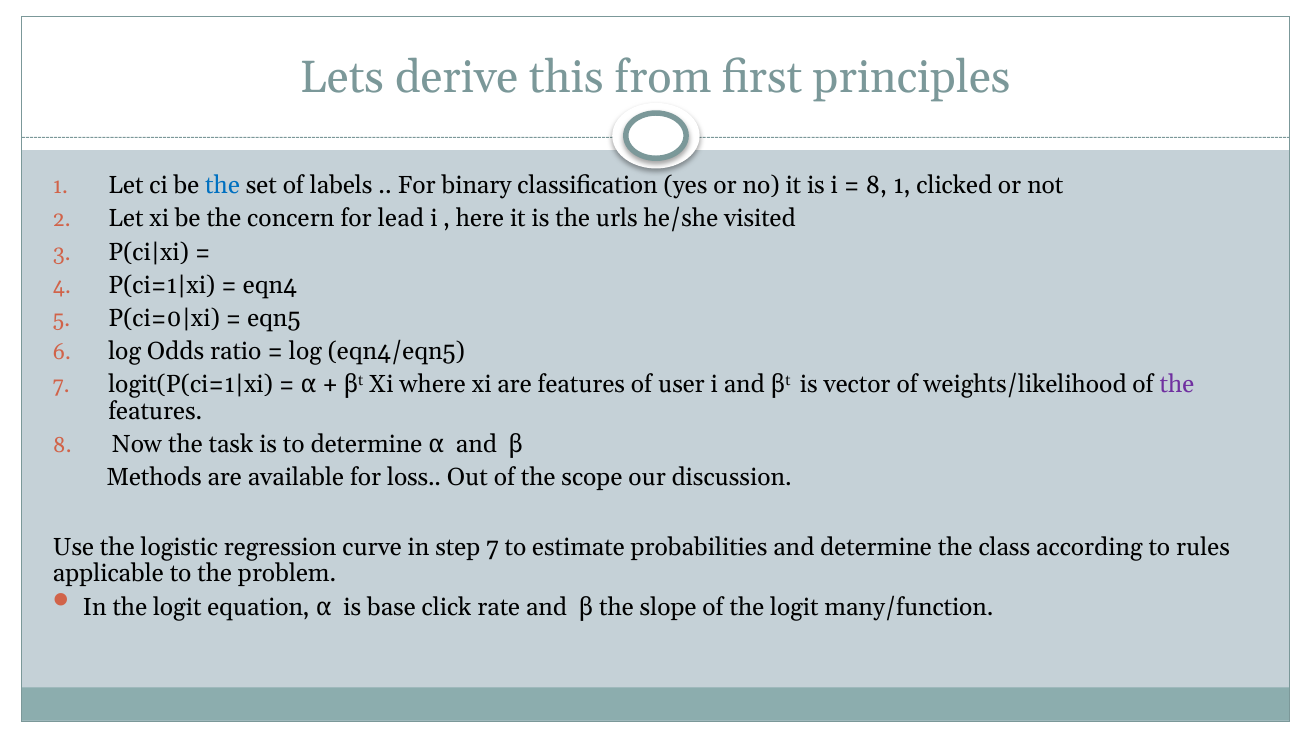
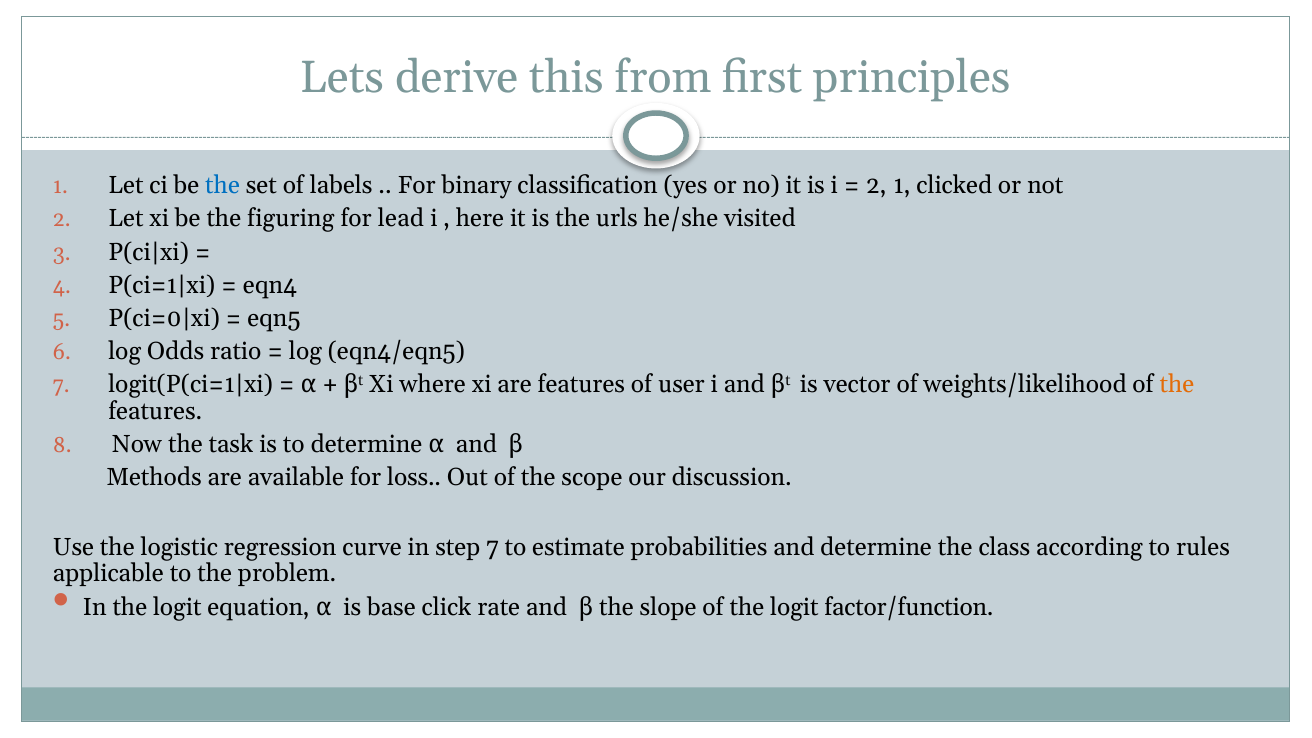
8 at (876, 186): 8 -> 2
concern: concern -> figuring
the at (1177, 385) colour: purple -> orange
many/function: many/function -> factor/function
